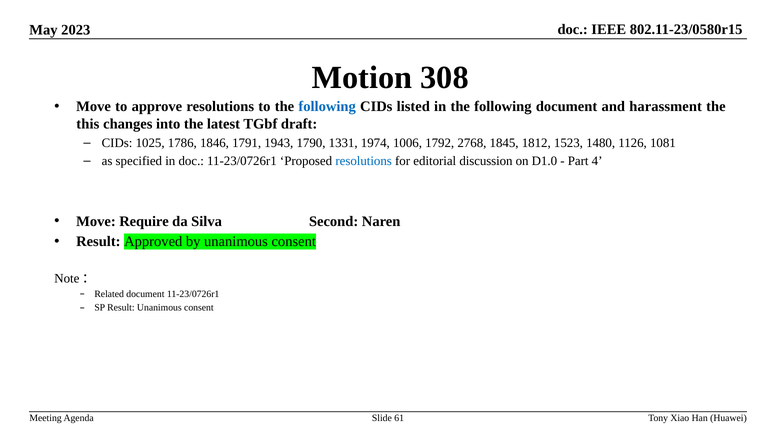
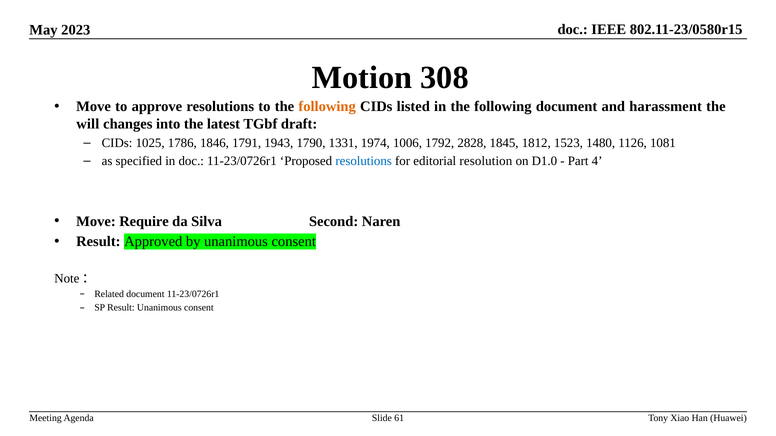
following at (327, 107) colour: blue -> orange
this: this -> will
2768: 2768 -> 2828
discussion: discussion -> resolution
